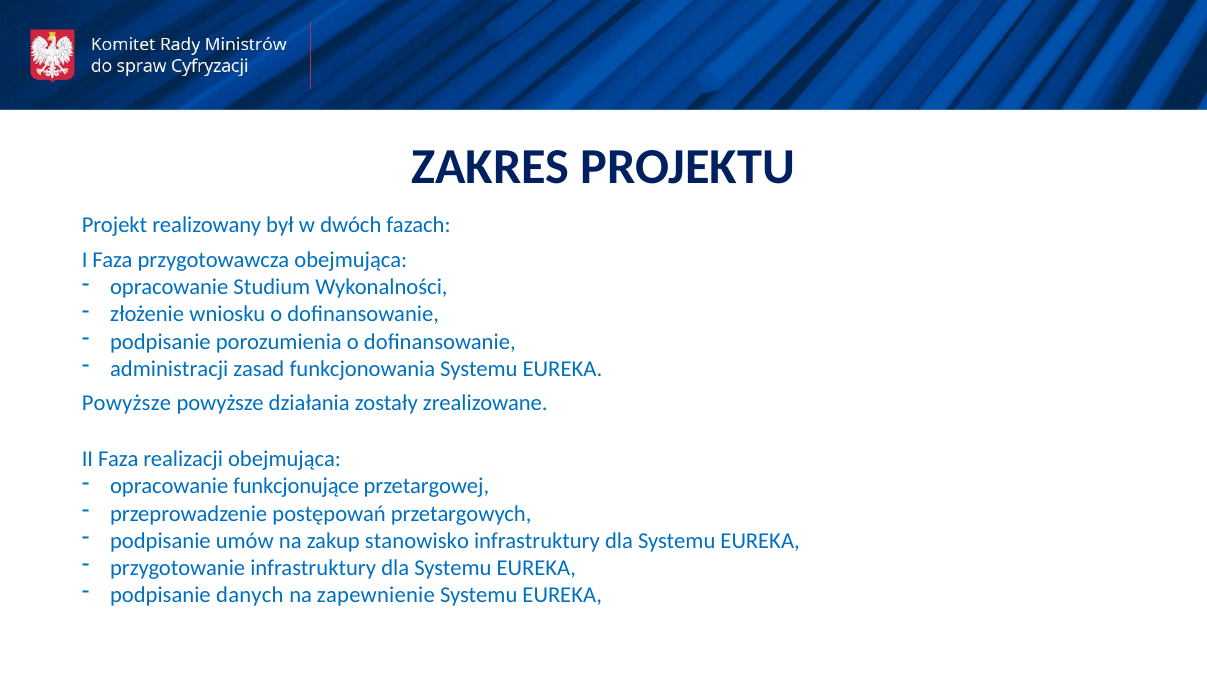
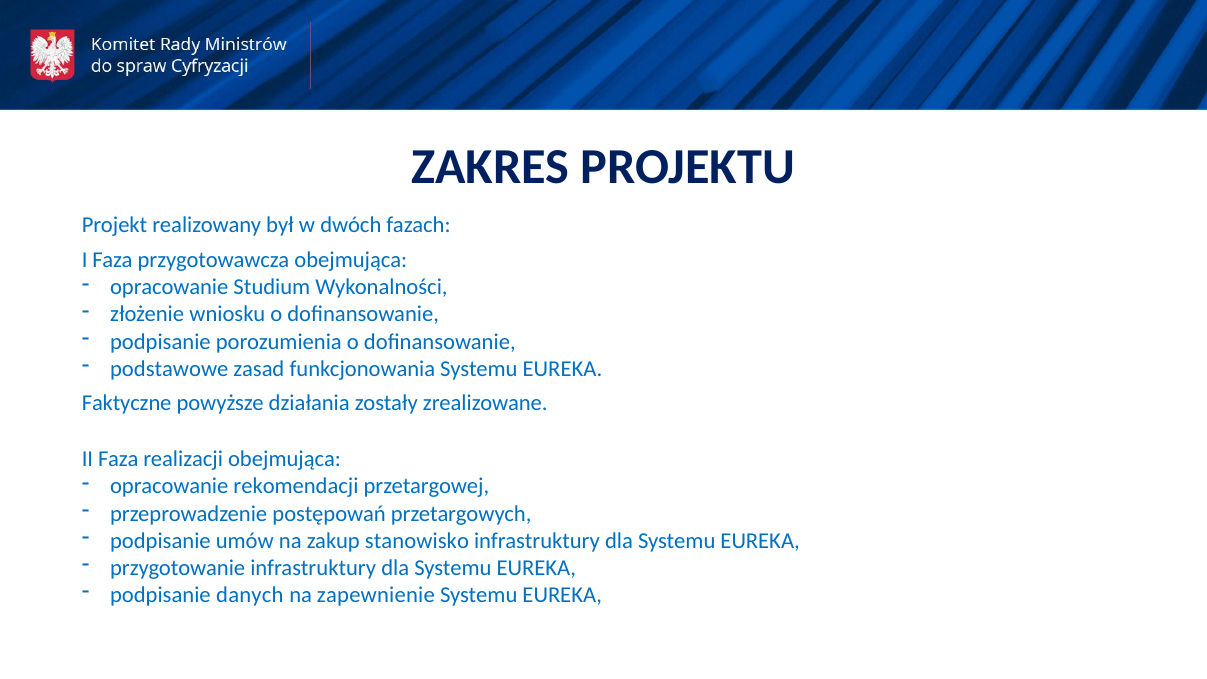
administracji: administracji -> podstawowe
Powyższe at (126, 403): Powyższe -> Faktyczne
funkcjonujące: funkcjonujące -> rekomendacji
